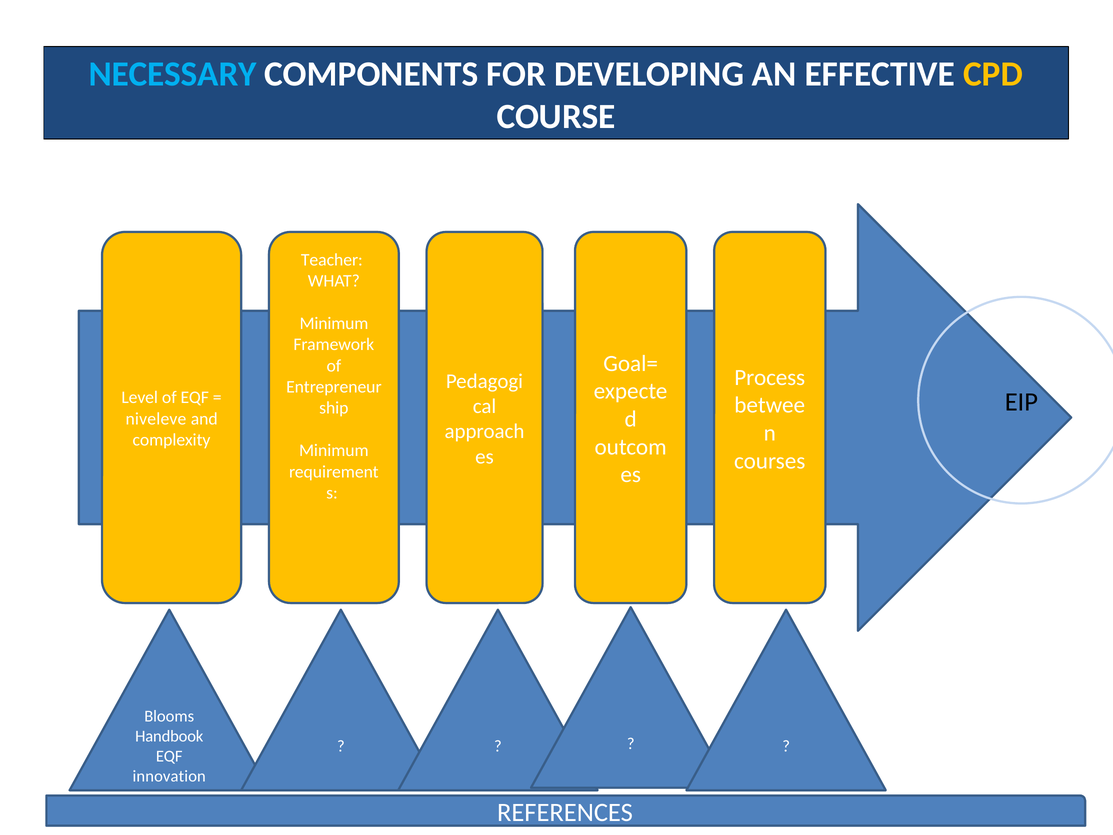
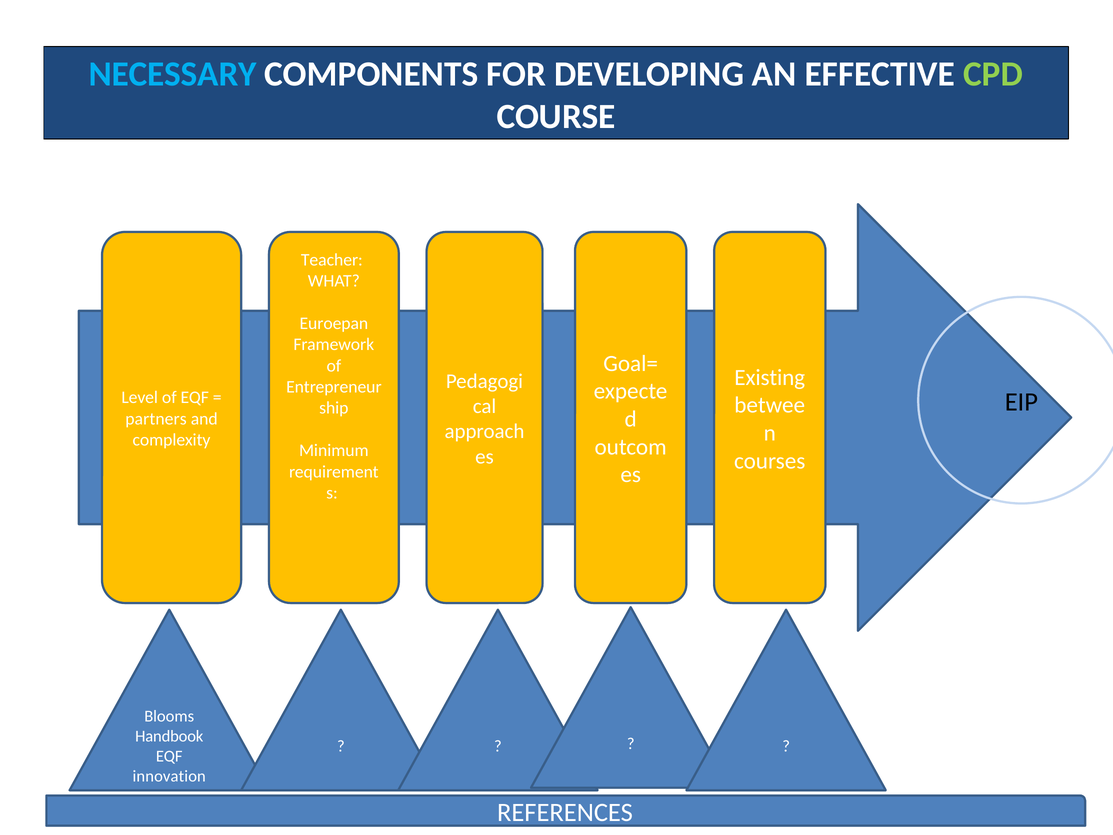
CPD colour: yellow -> light green
Minimum at (334, 323): Minimum -> Euroepan
Process: Process -> Existing
niveleve: niveleve -> partners
